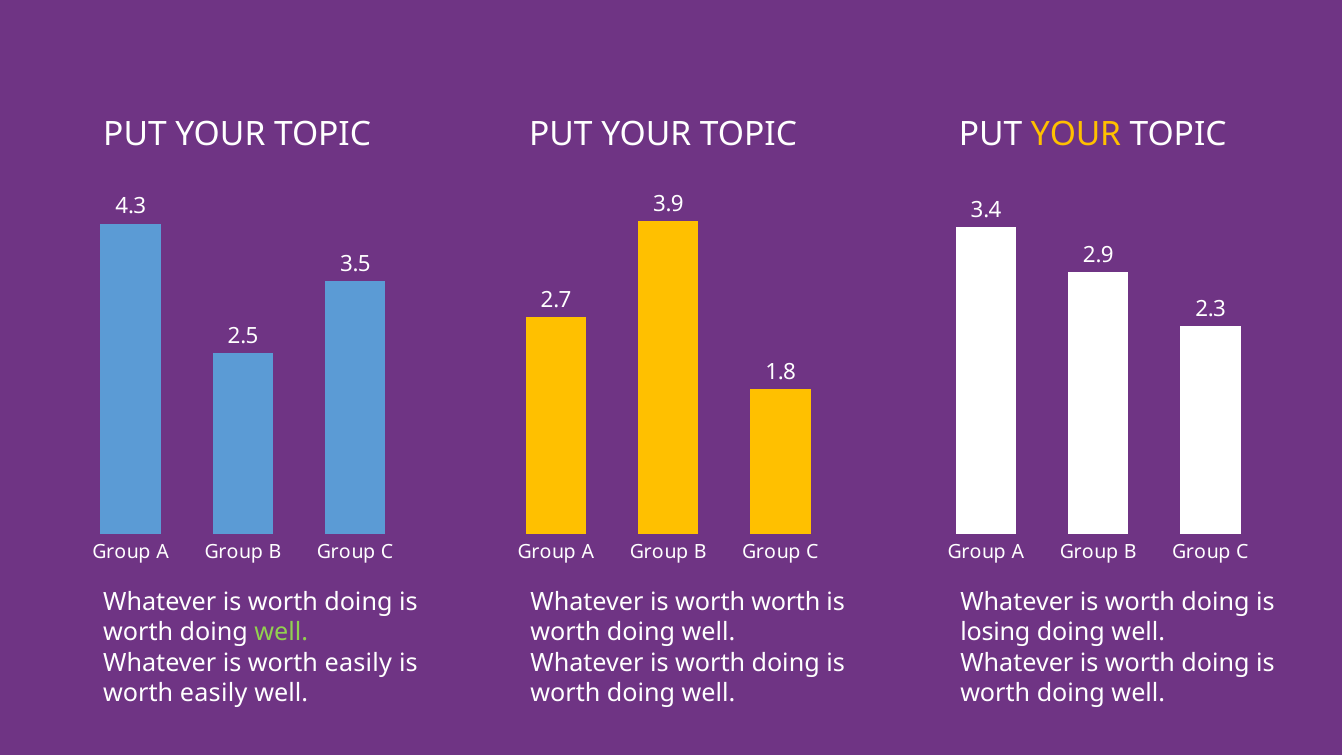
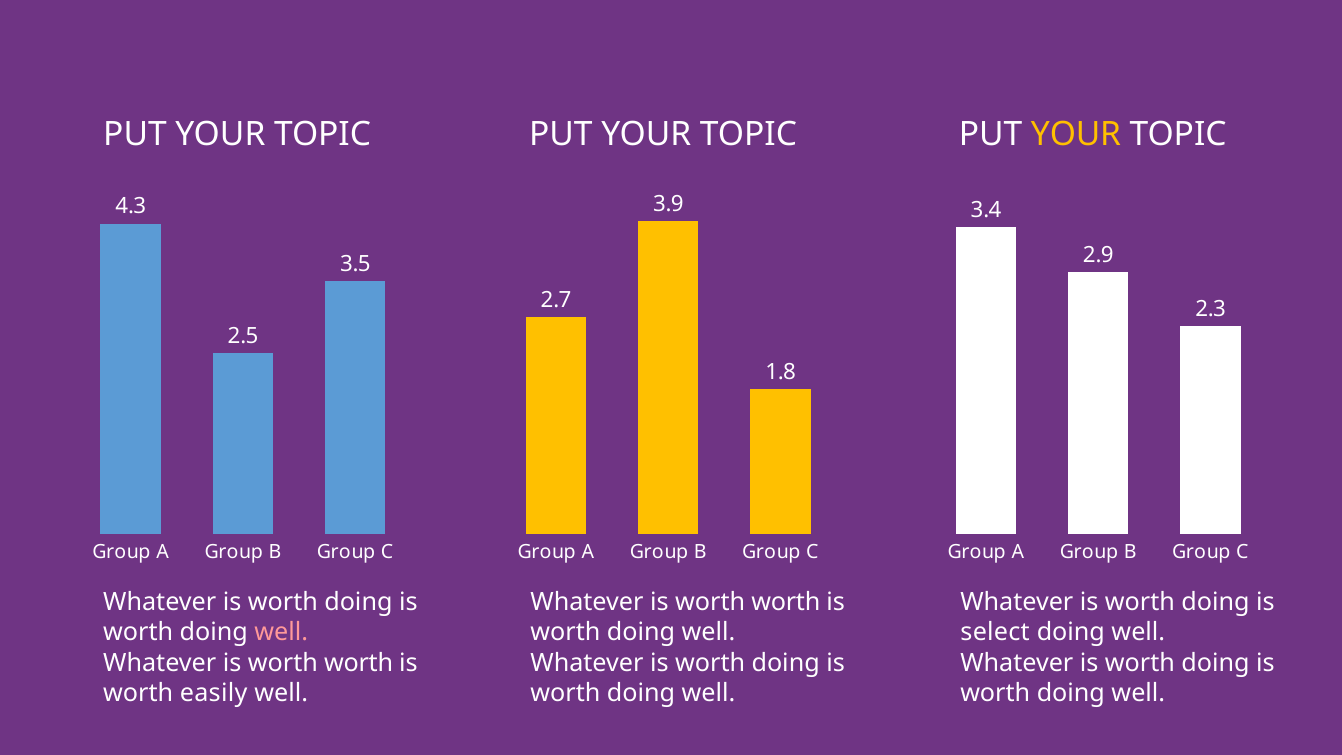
well at (281, 633) colour: light green -> pink
losing: losing -> select
easily at (358, 663): easily -> worth
